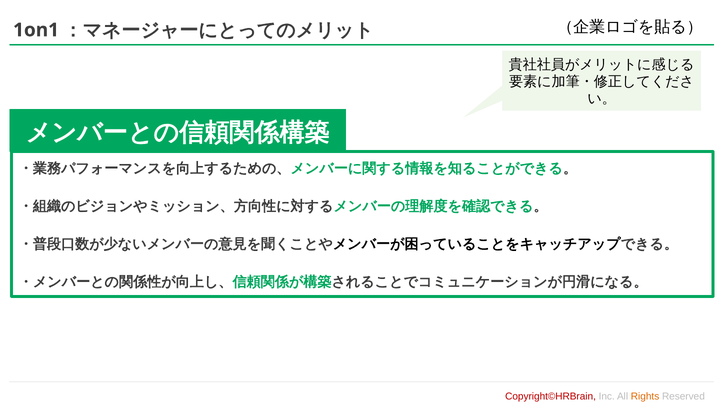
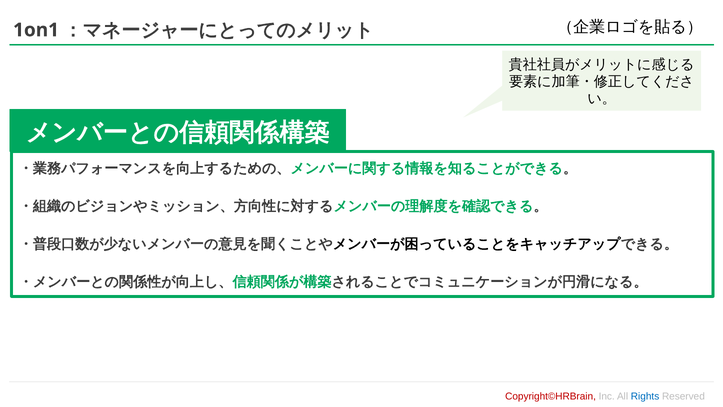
Rights colour: orange -> blue
